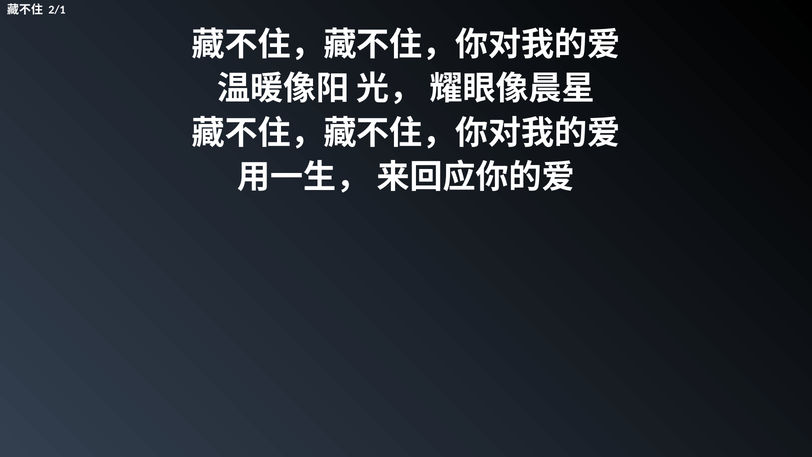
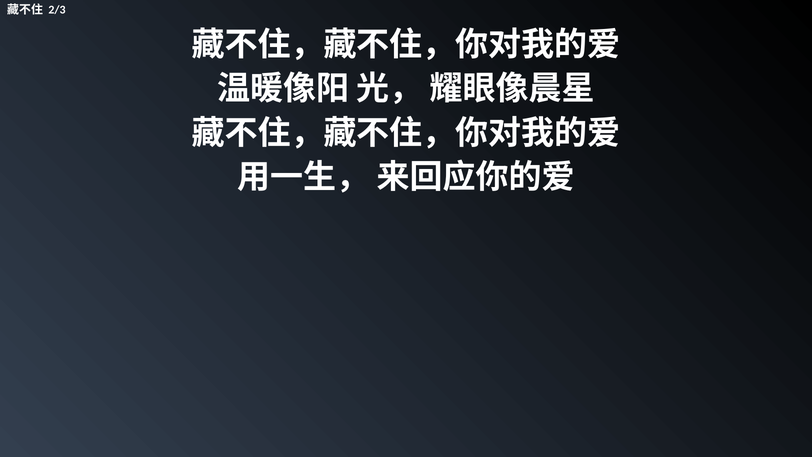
2/1: 2/1 -> 2/3
